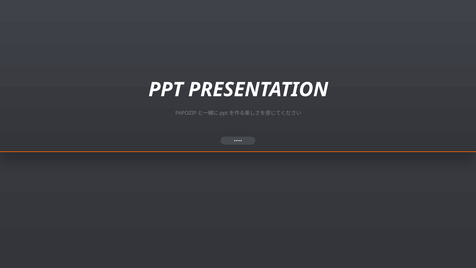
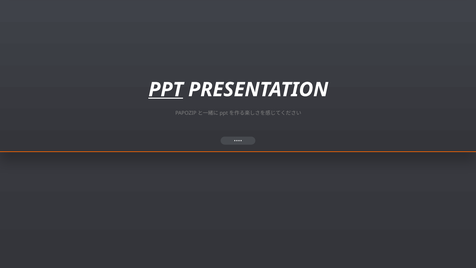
PPT underline: none -> present
